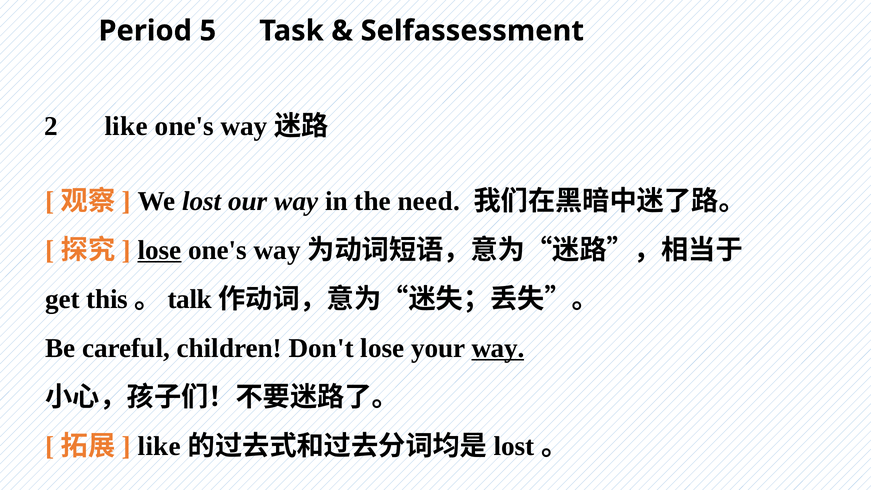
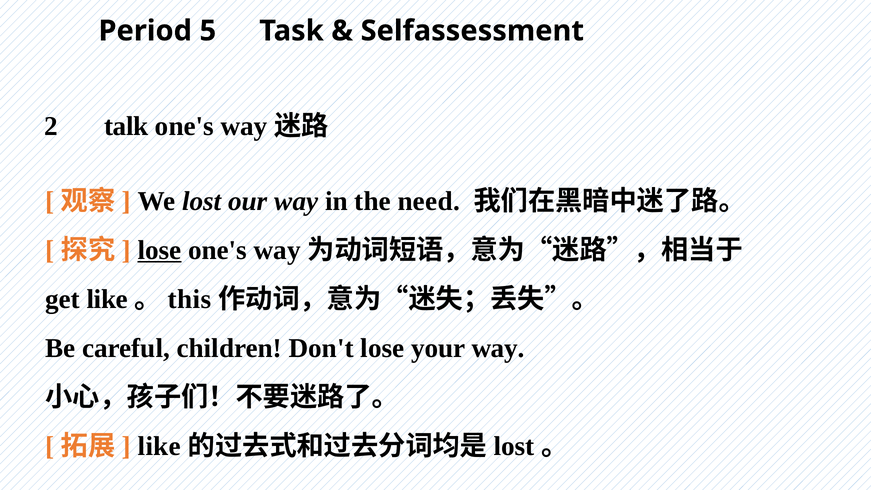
2 like: like -> talk
this at (107, 299): this -> like
talk: talk -> this
way at (498, 348) underline: present -> none
